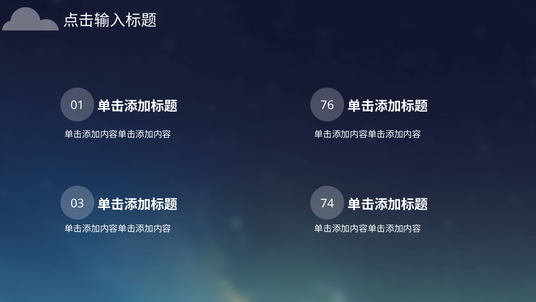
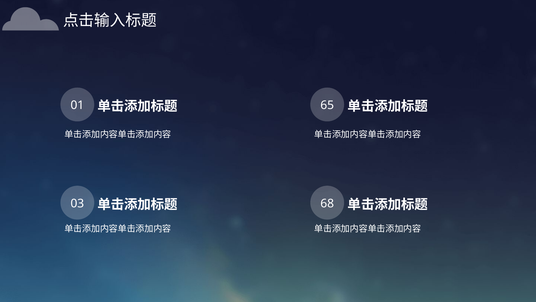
76: 76 -> 65
74: 74 -> 68
